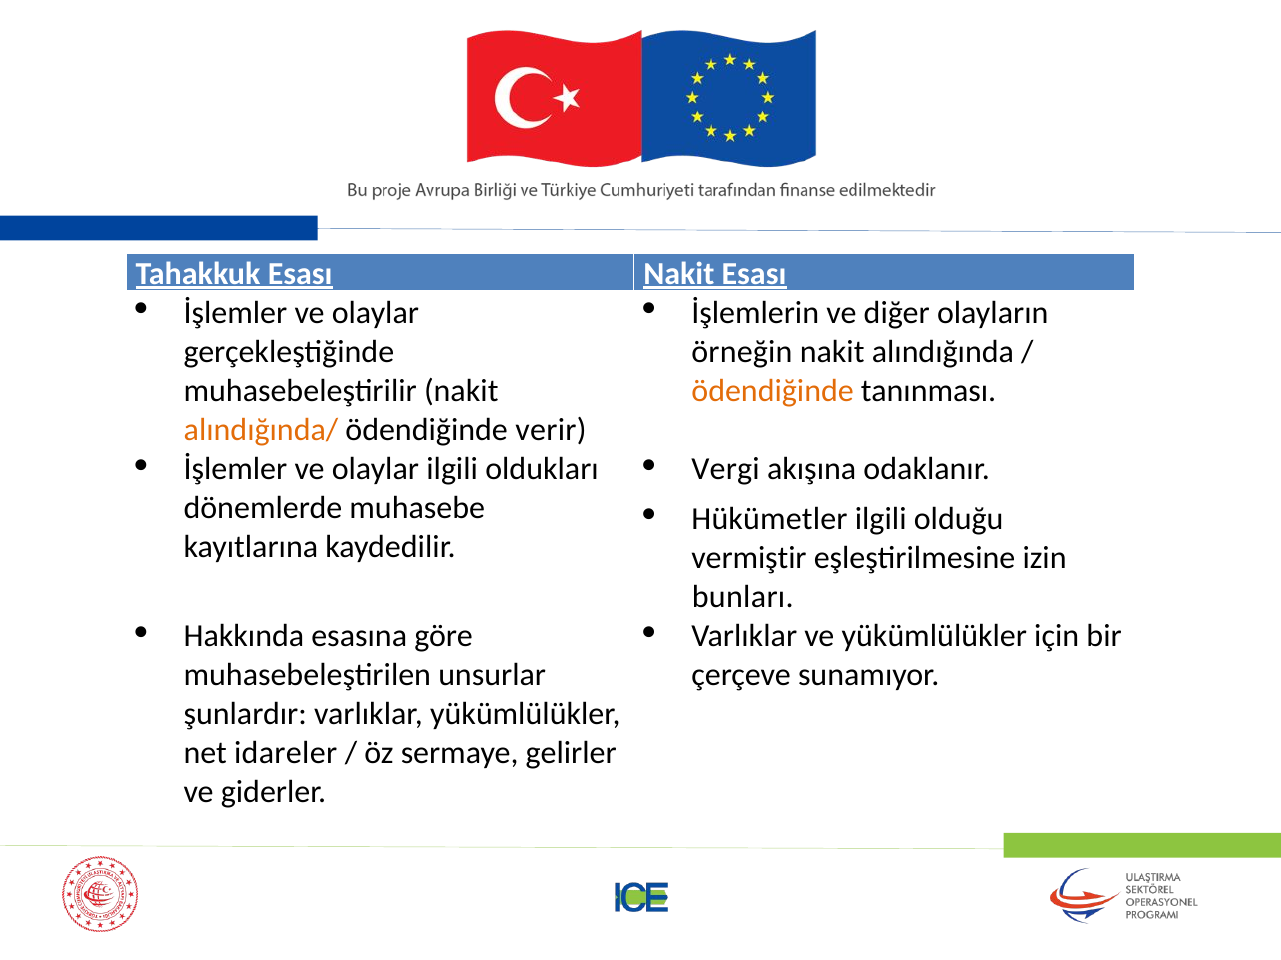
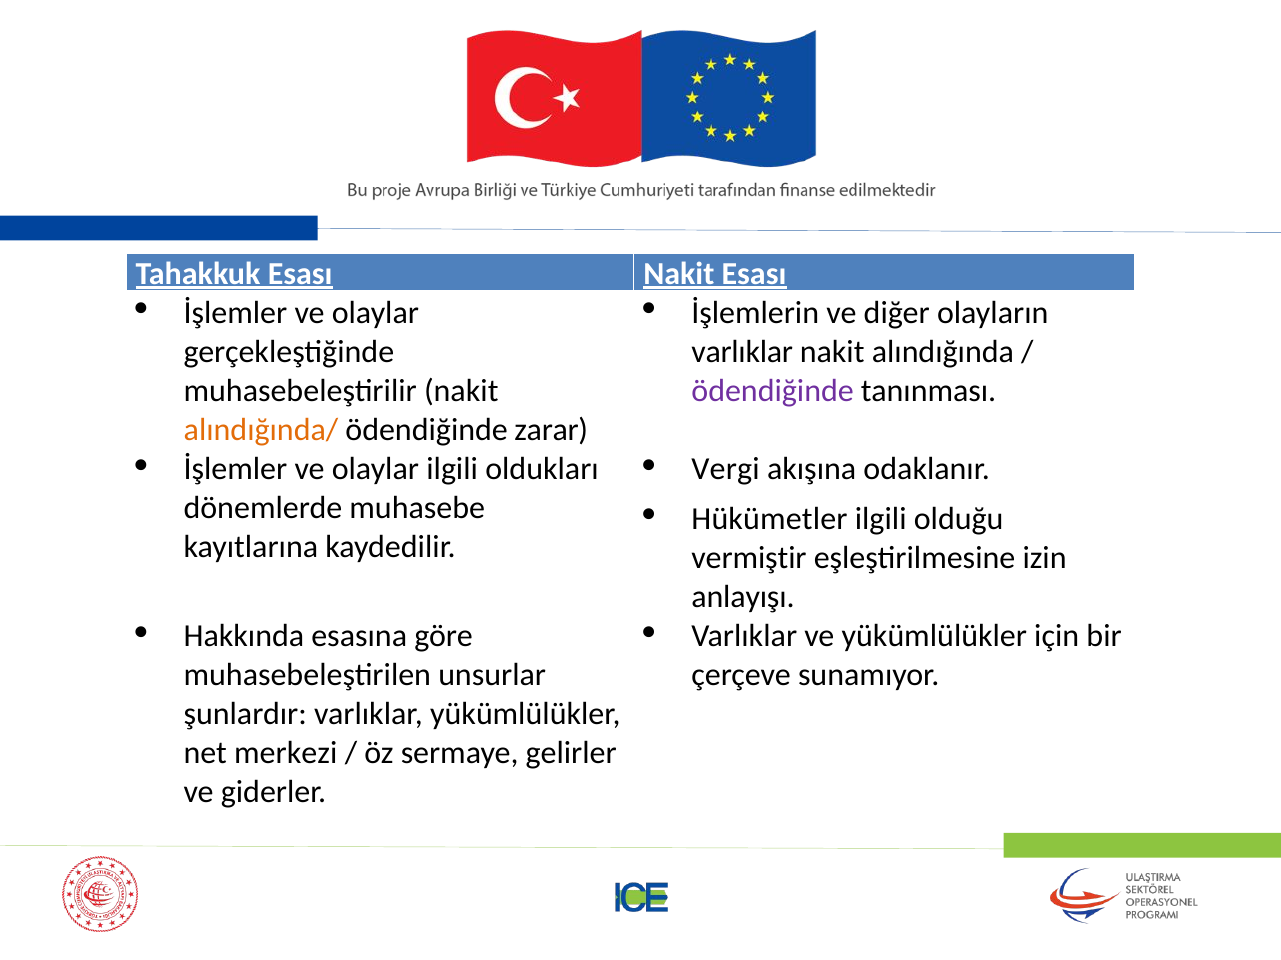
örneğin at (742, 352): örneğin -> varlıklar
ödendiğinde at (773, 391) colour: orange -> purple
verir: verir -> zarar
bunları: bunları -> anlayışı
idareler: idareler -> merkezi
